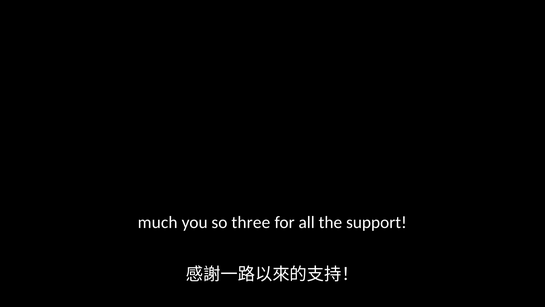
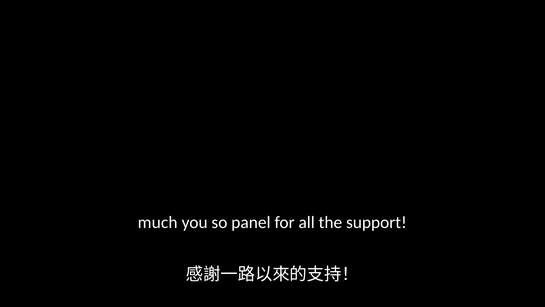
three: three -> panel
